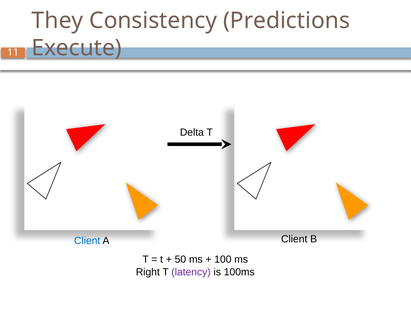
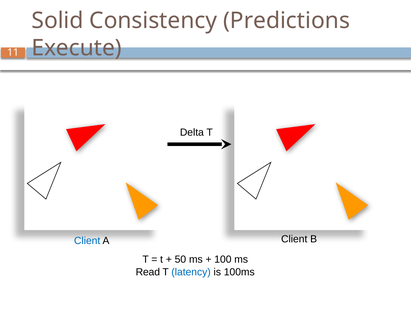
They: They -> Solid
Right: Right -> Read
latency colour: purple -> blue
